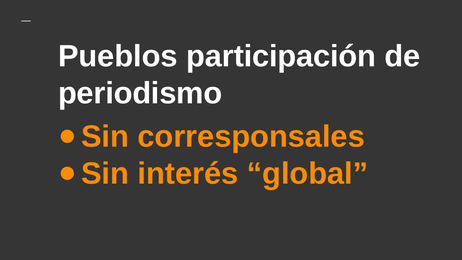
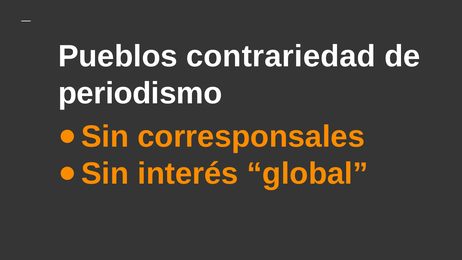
participación: participación -> contrariedad
